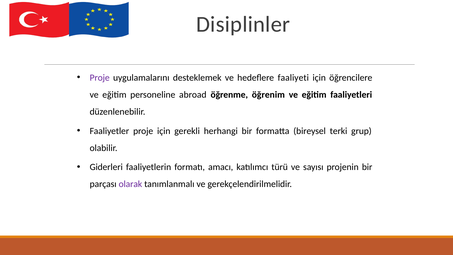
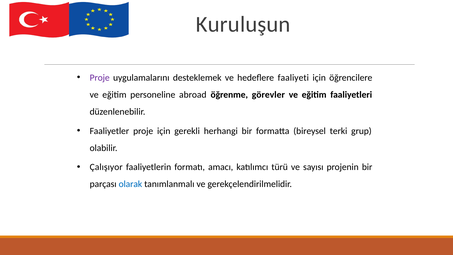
Disiplinler: Disiplinler -> Kuruluşun
öğrenim: öğrenim -> görevler
Giderleri: Giderleri -> Çalışıyor
olarak colour: purple -> blue
